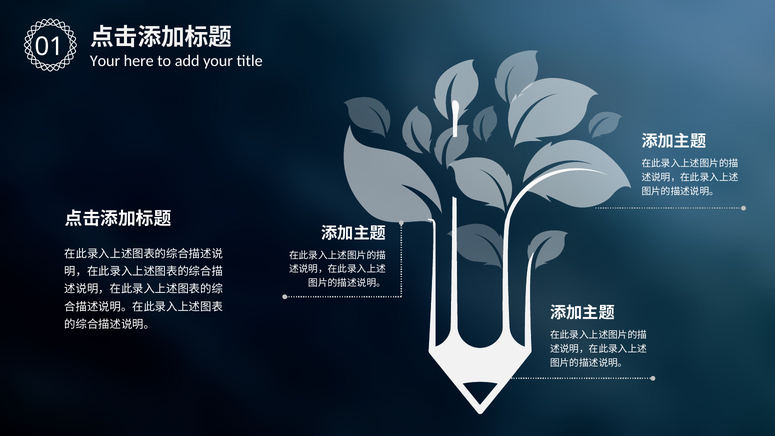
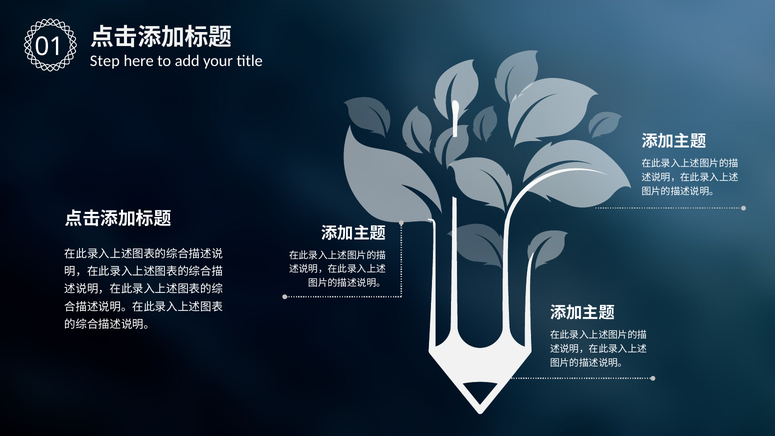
Your at (105, 61): Your -> Step
